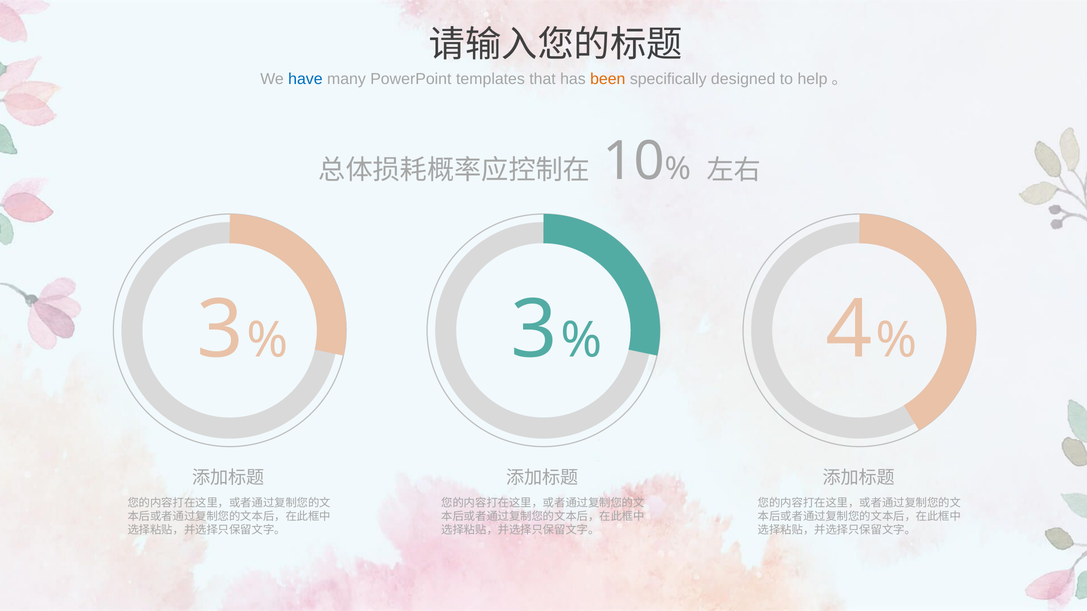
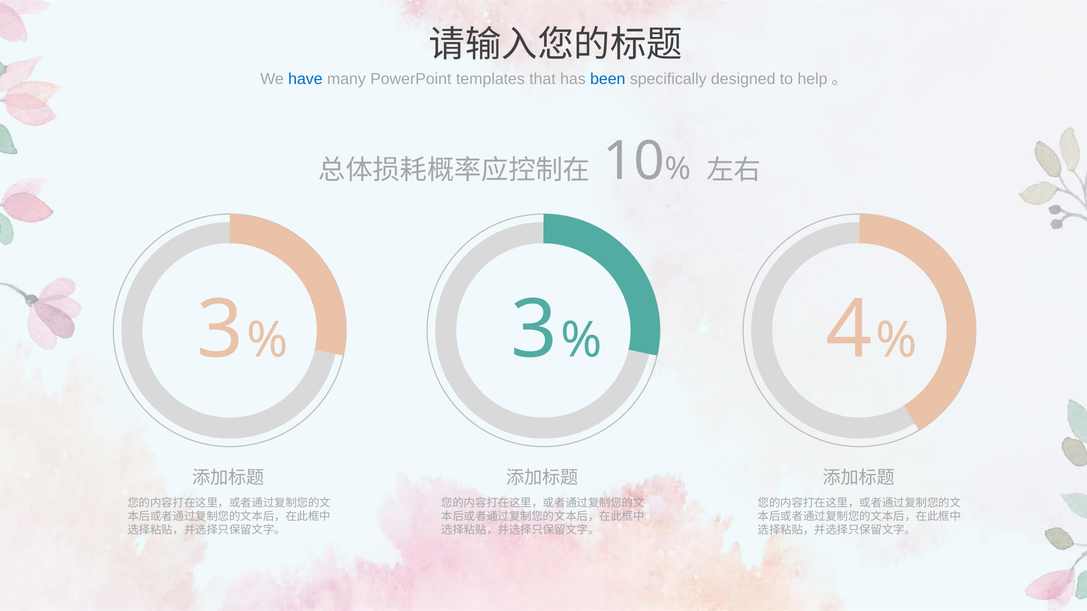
been colour: orange -> blue
